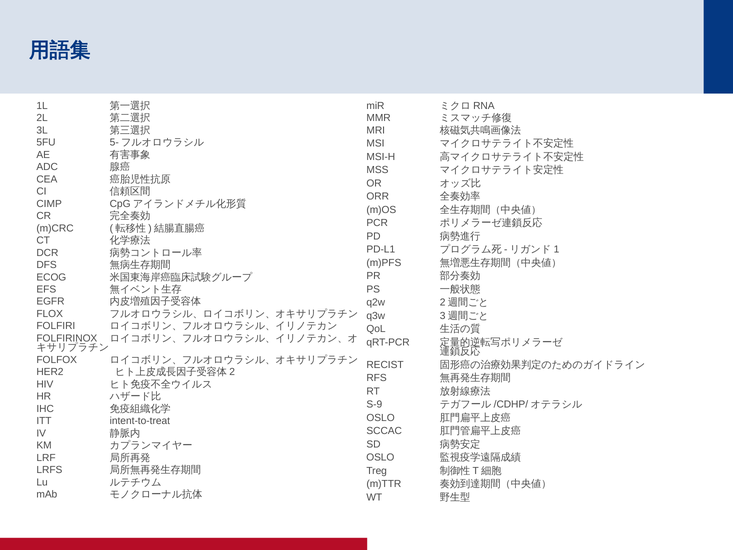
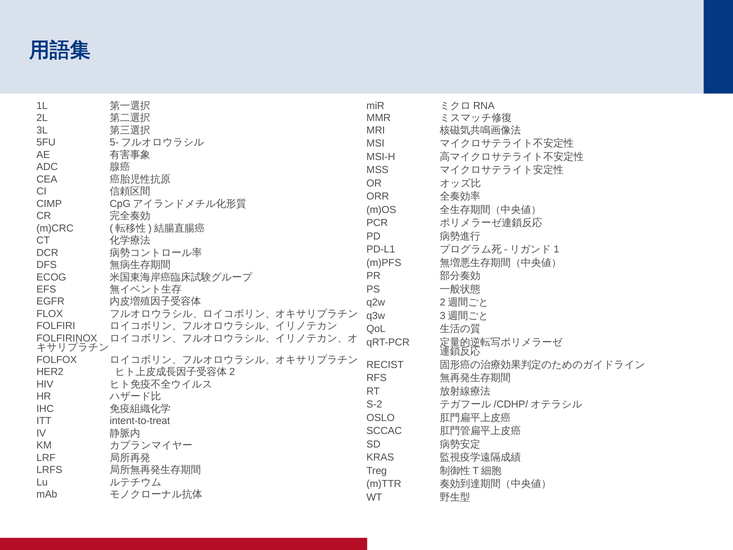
S-9: S-9 -> S-2
OSLO at (380, 457): OSLO -> KRAS
